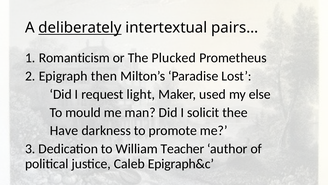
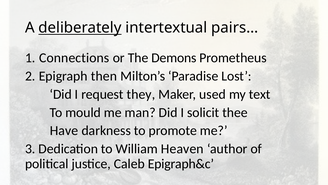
Romanticism: Romanticism -> Connections
Plucked: Plucked -> Demons
light: light -> they
else: else -> text
Teacher: Teacher -> Heaven
